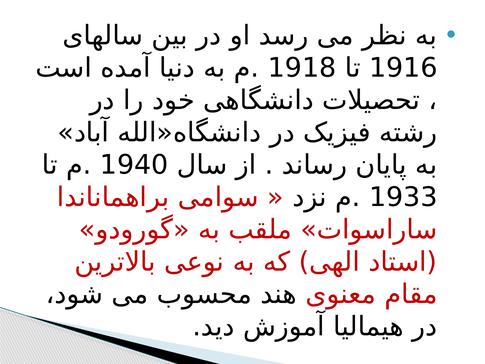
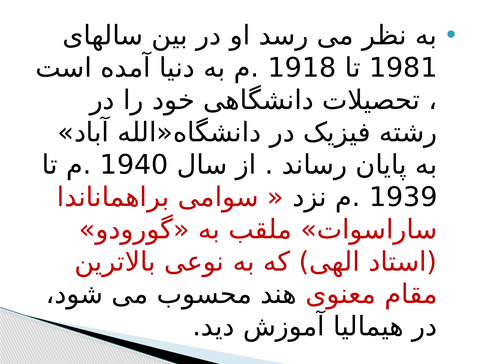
1916: 1916 -> 1981
1933: 1933 -> 1939
